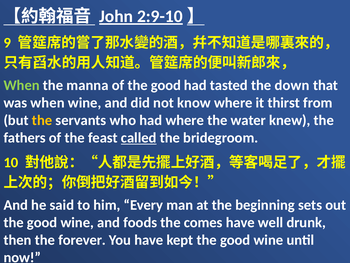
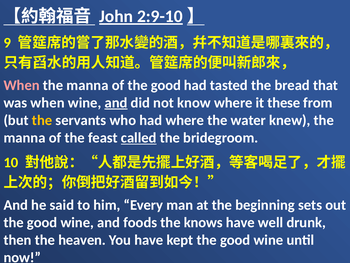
When at (22, 85) colour: light green -> pink
down: down -> bread
and at (116, 103) underline: none -> present
thirst: thirst -> these
fathers at (25, 138): fathers -> manna
comes: comes -> knows
forever: forever -> heaven
